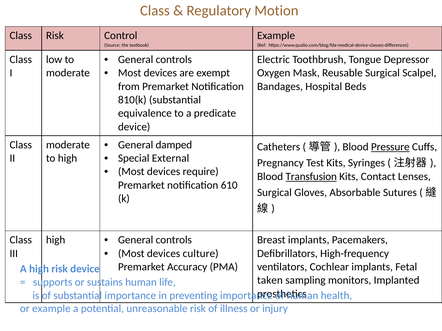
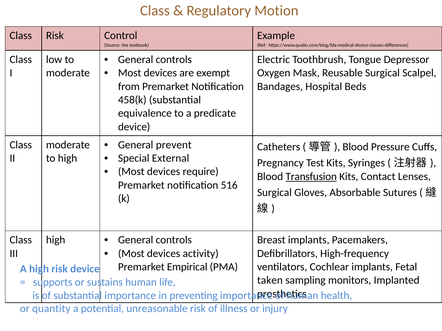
810(k: 810(k -> 458(k
damped: damped -> prevent
Pressure underline: present -> none
610: 610 -> 516
culture: culture -> activity
Accuracy: Accuracy -> Empirical
or example: example -> quantity
